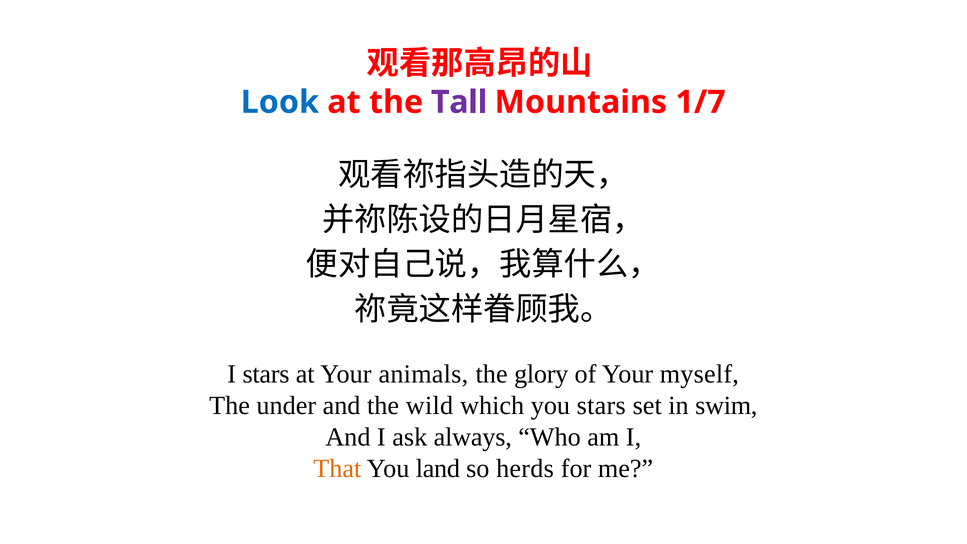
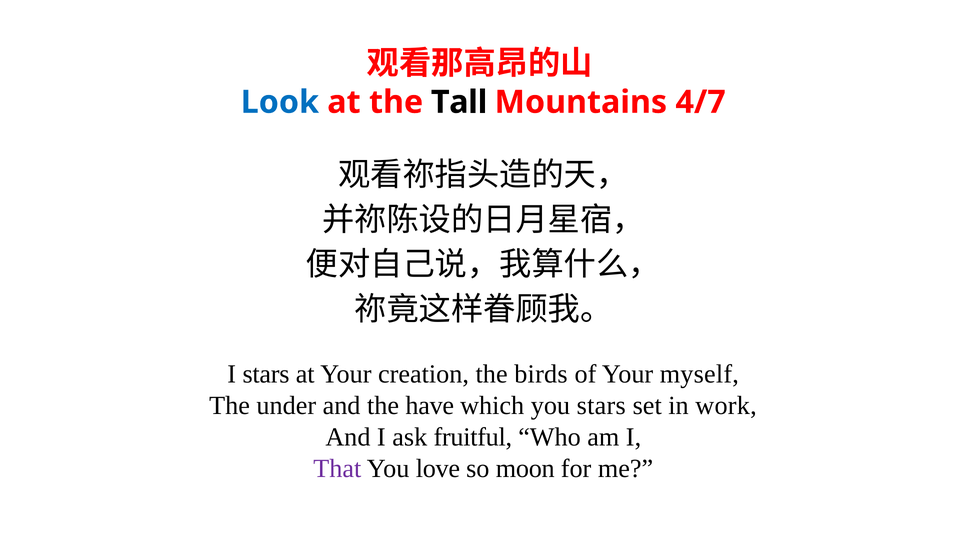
Tall colour: purple -> black
1/7: 1/7 -> 4/7
animals: animals -> creation
glory: glory -> birds
wild: wild -> have
swim: swim -> work
always: always -> fruitful
That colour: orange -> purple
land: land -> love
herds: herds -> moon
